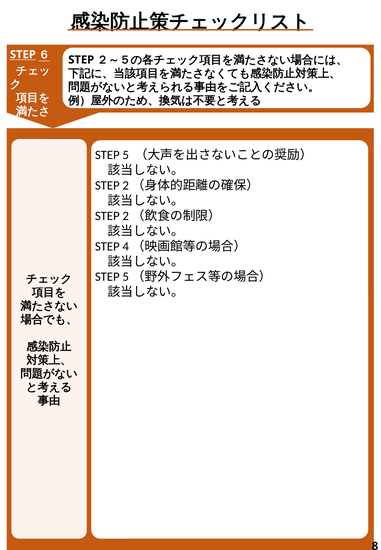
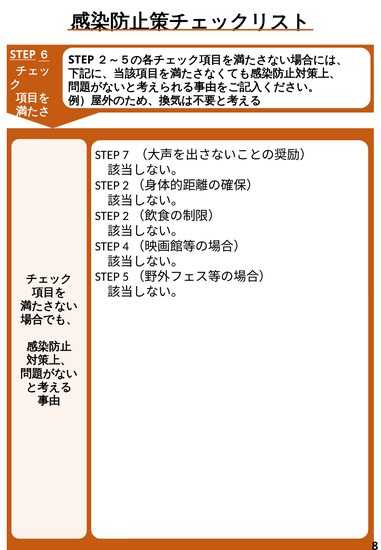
5: 5 -> 7
